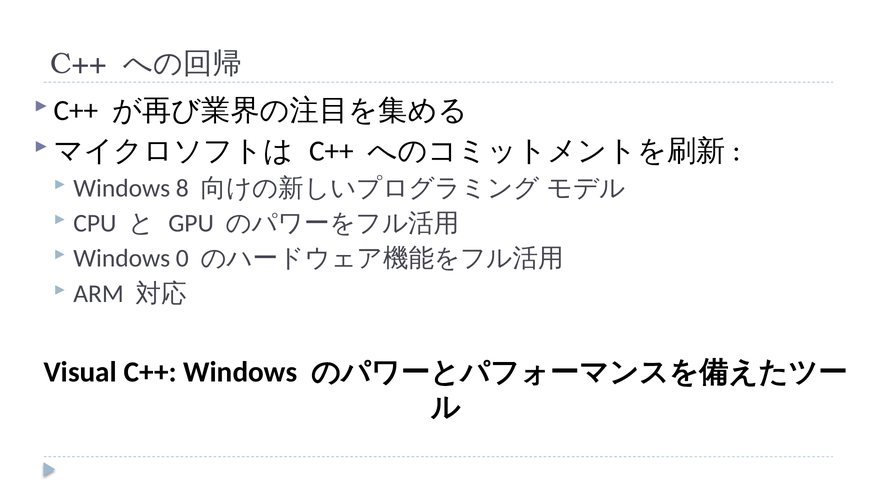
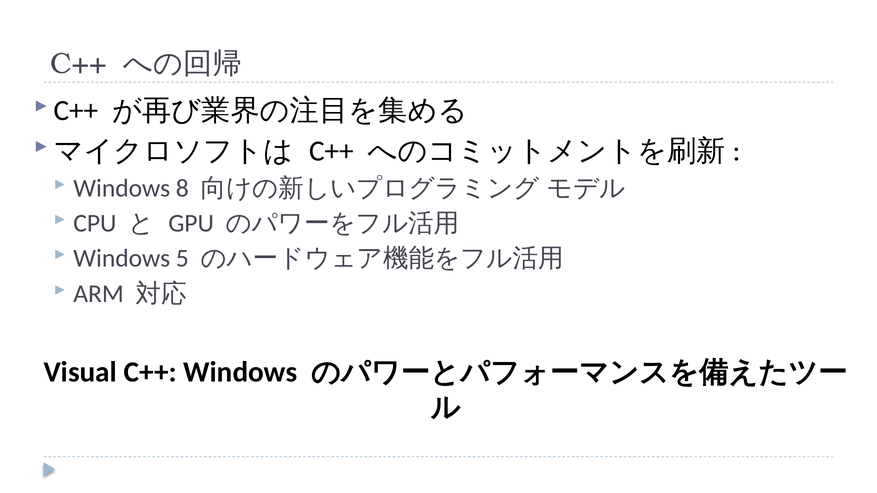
0: 0 -> 5
